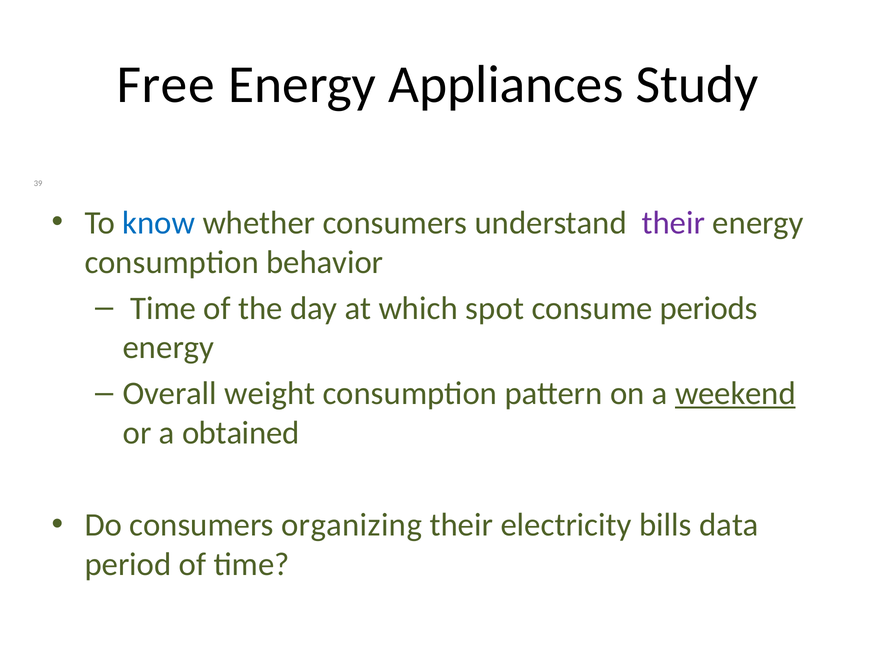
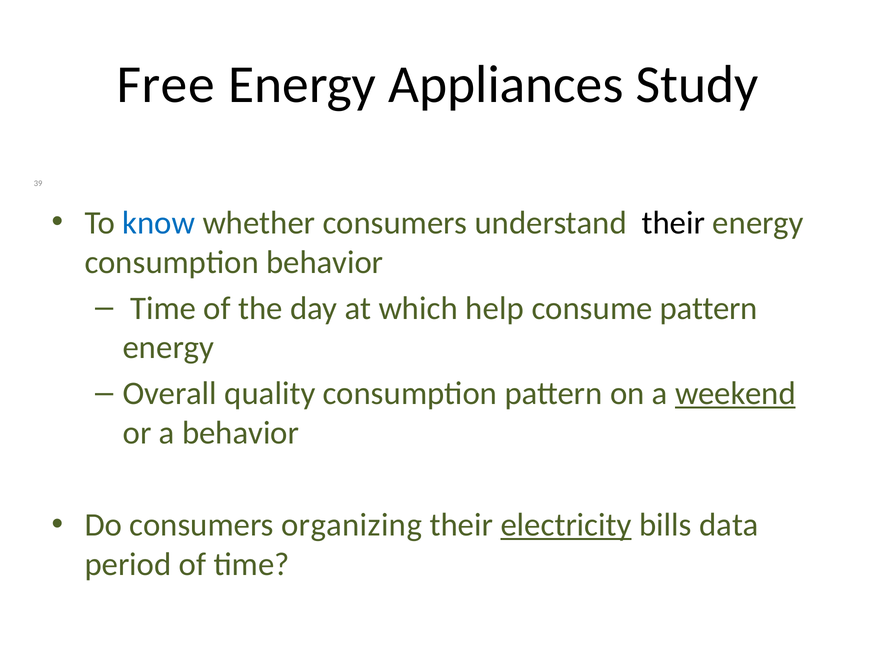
their at (673, 223) colour: purple -> black
spot: spot -> help
consume periods: periods -> pattern
weight: weight -> quality
a obtained: obtained -> behavior
electricity underline: none -> present
